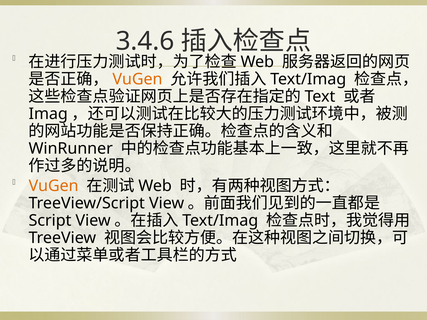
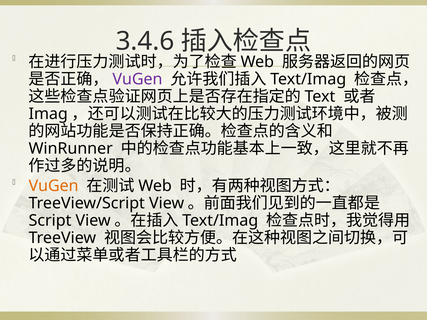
VuGen at (137, 79) colour: orange -> purple
